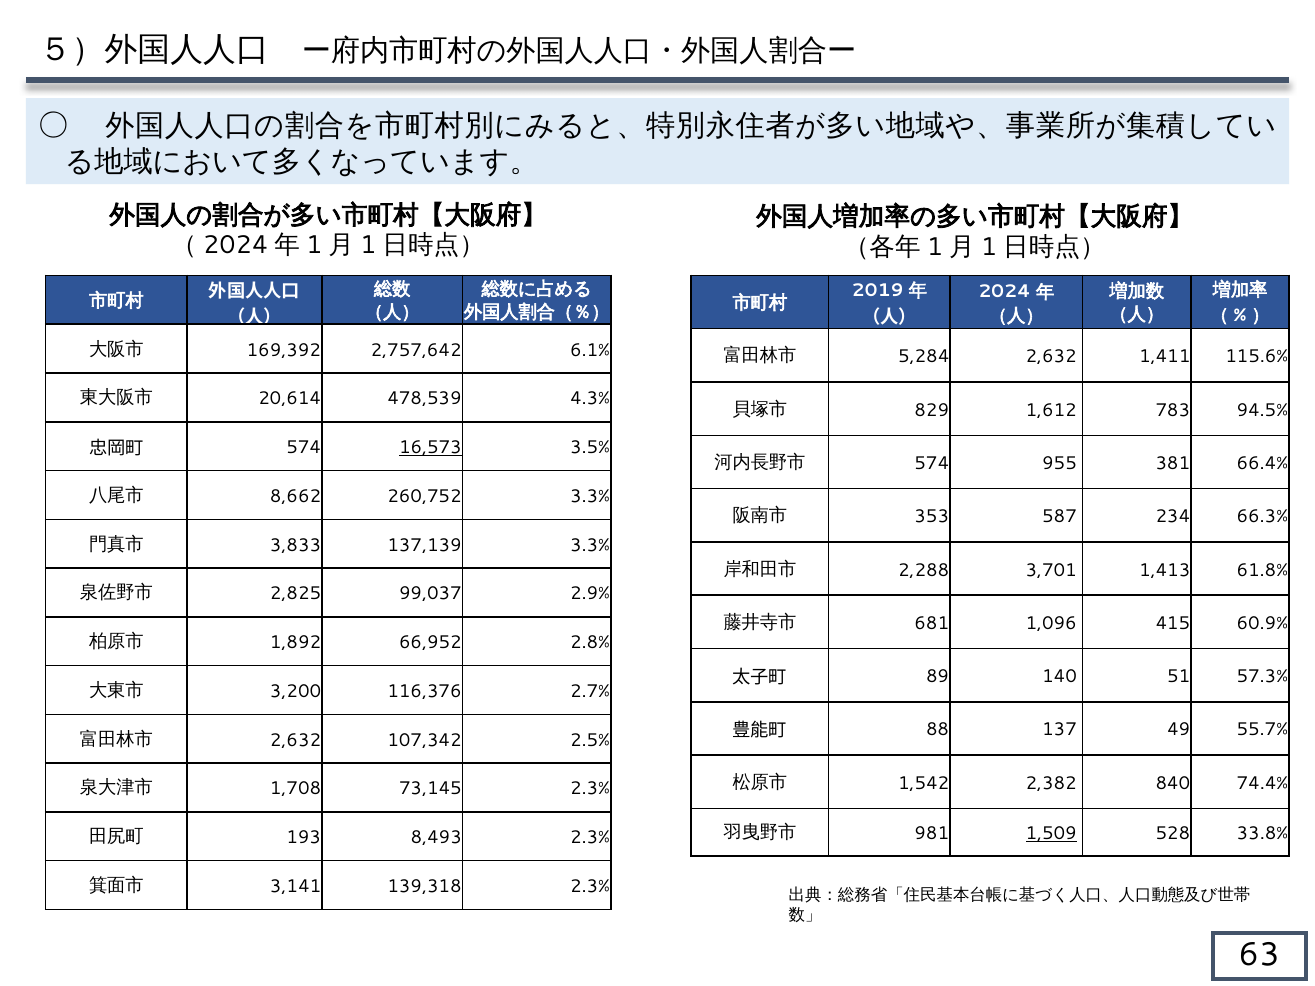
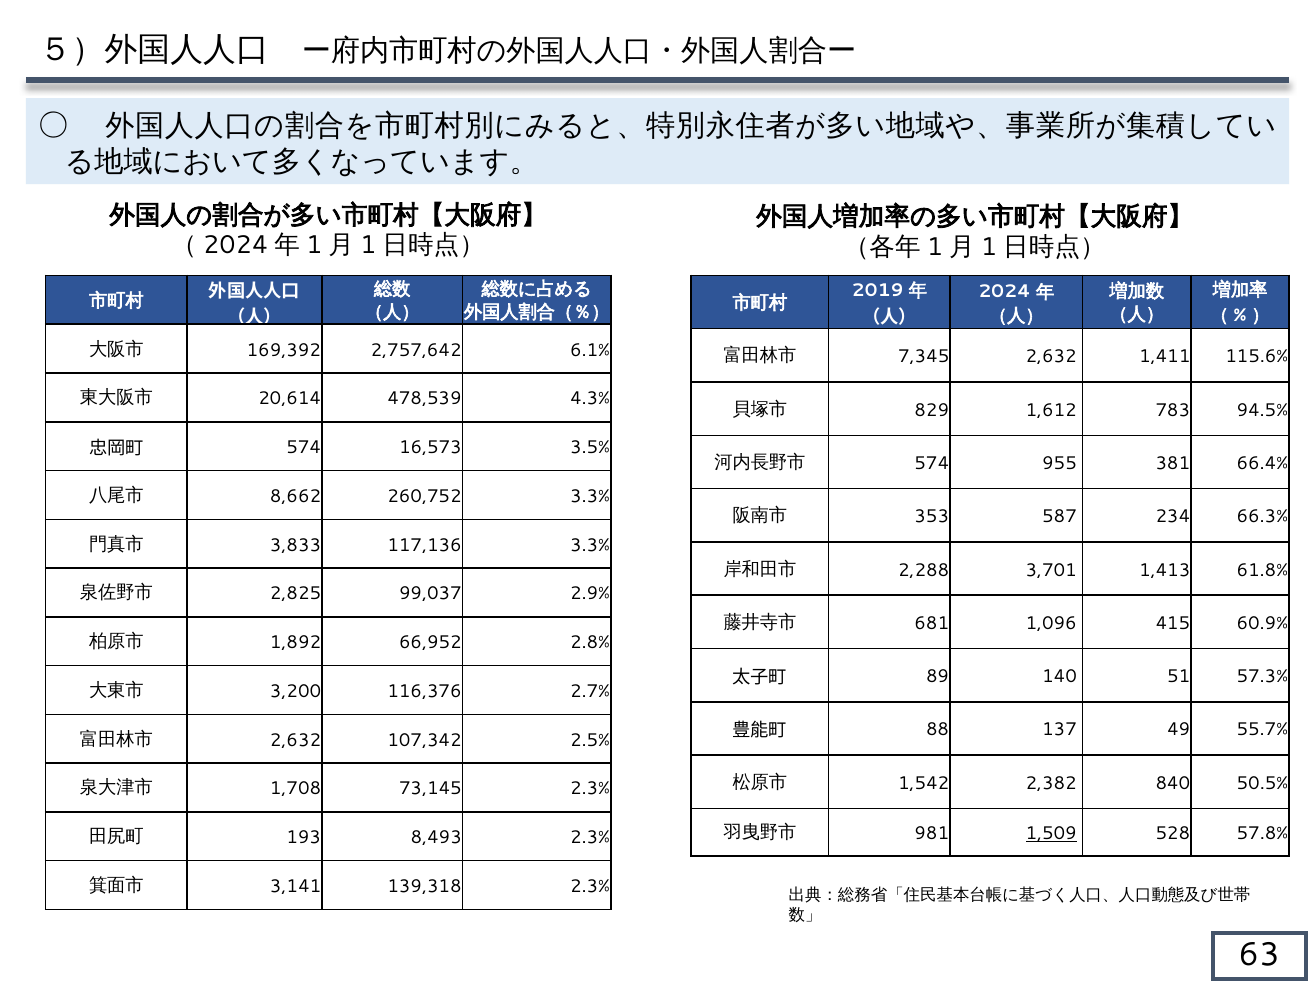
5,284: 5,284 -> 7,345
16,573 underline: present -> none
137,139: 137,139 -> 117,136
74.4%: 74.4% -> 50.5%
33.8%: 33.8% -> 57.8%
